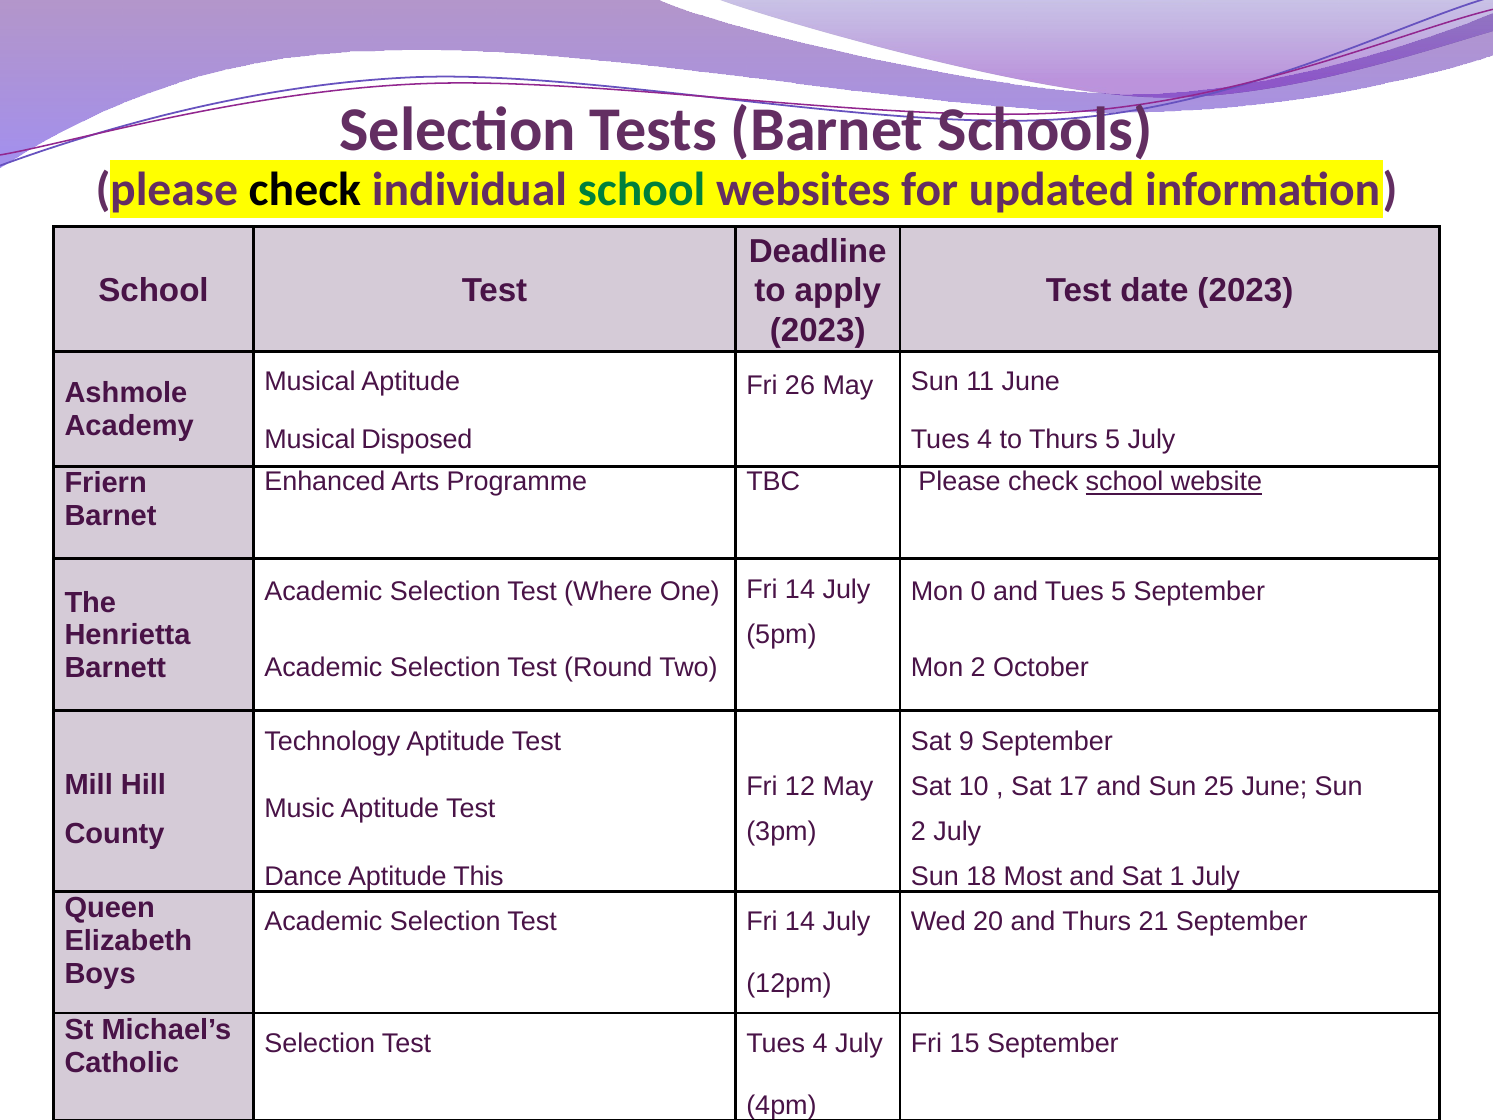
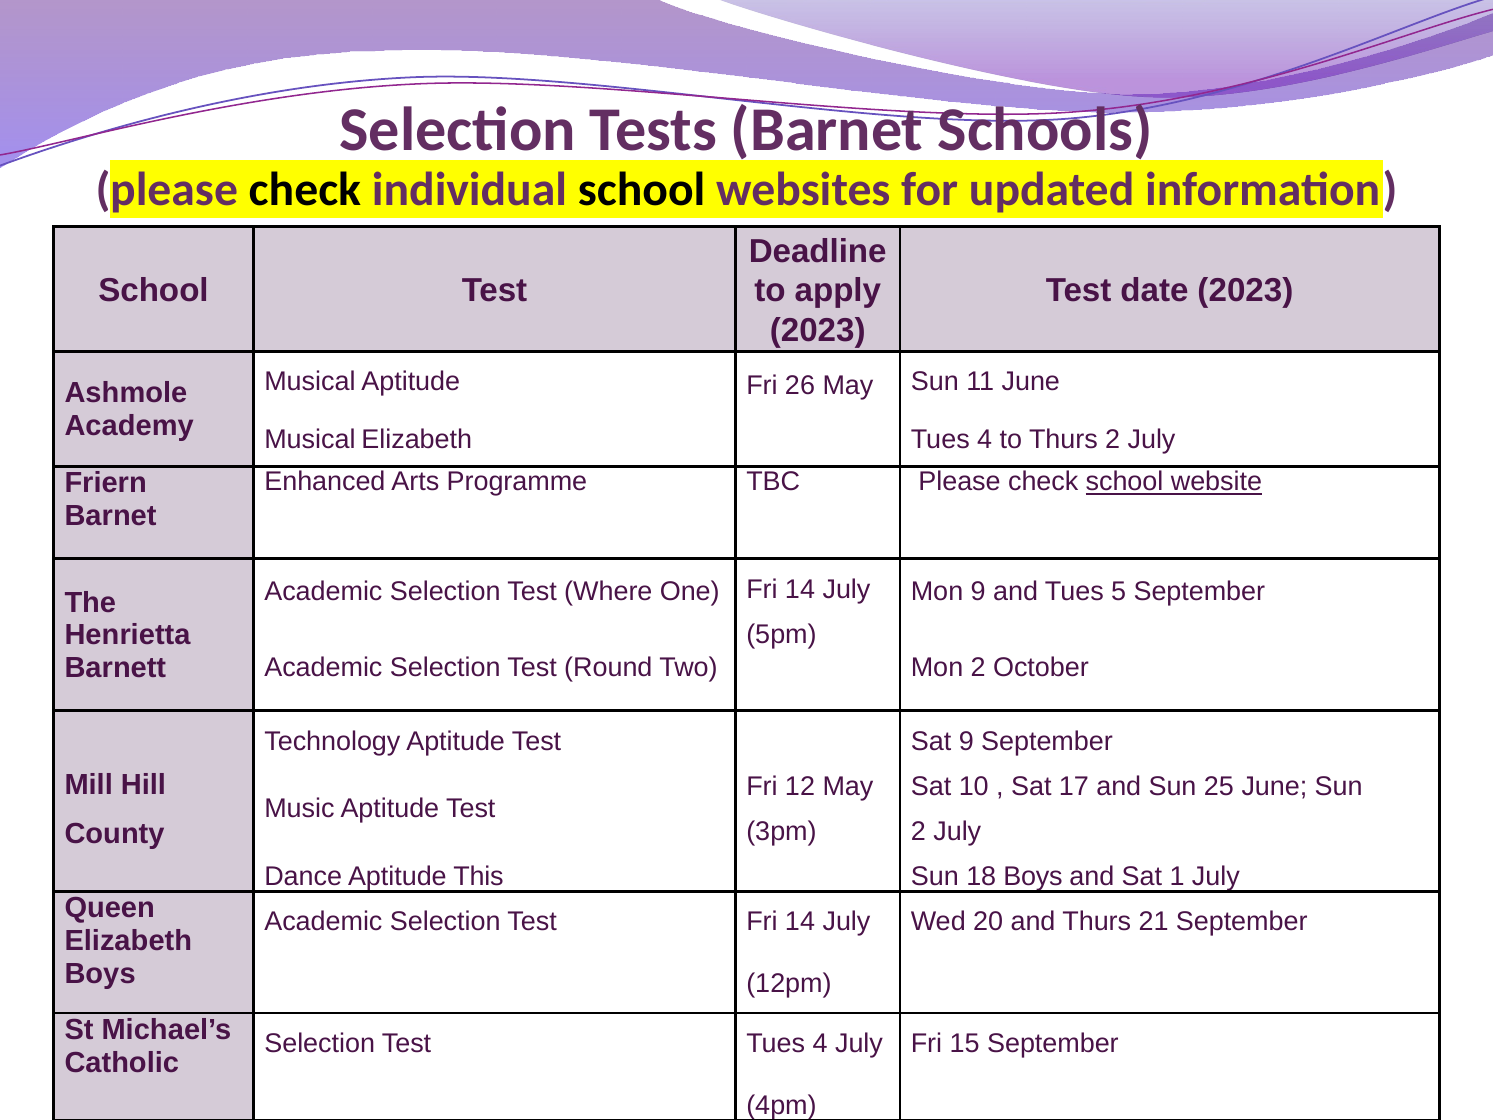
school at (642, 190) colour: green -> black
Musical Disposed: Disposed -> Elizabeth
Thurs 5: 5 -> 2
Mon 0: 0 -> 9
18 Most: Most -> Boys
